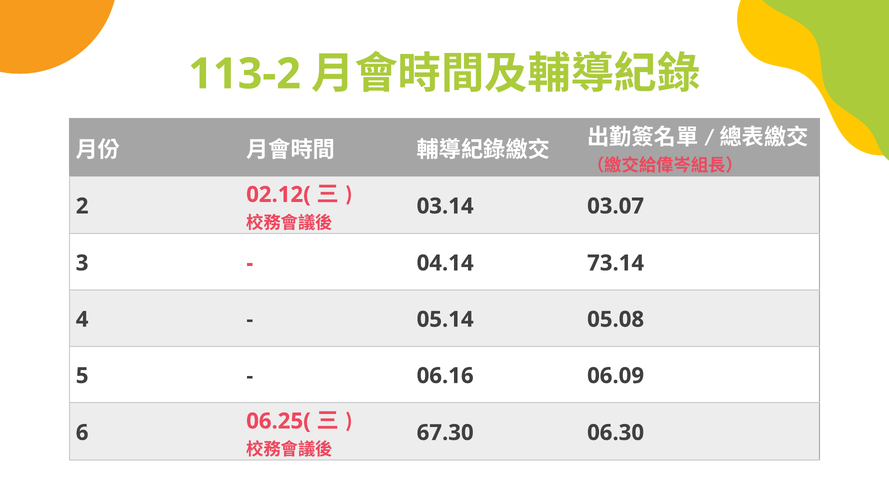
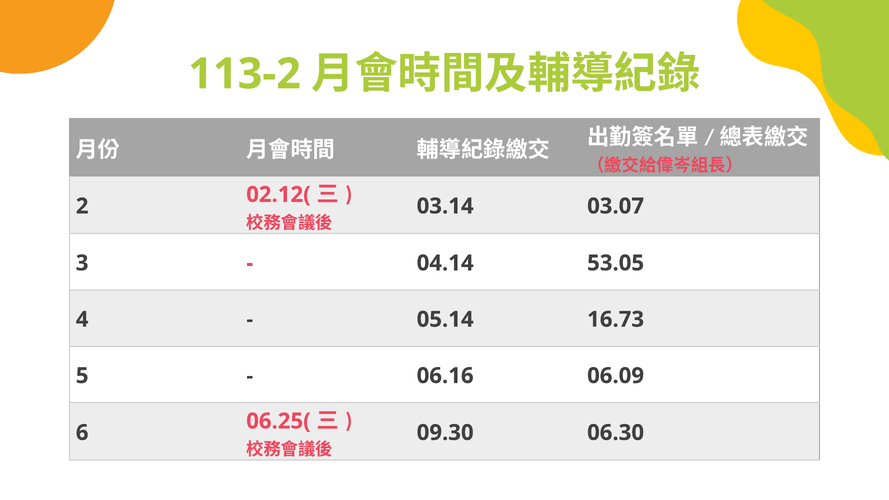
73.14: 73.14 -> 53.05
05.08: 05.08 -> 16.73
67.30: 67.30 -> 09.30
